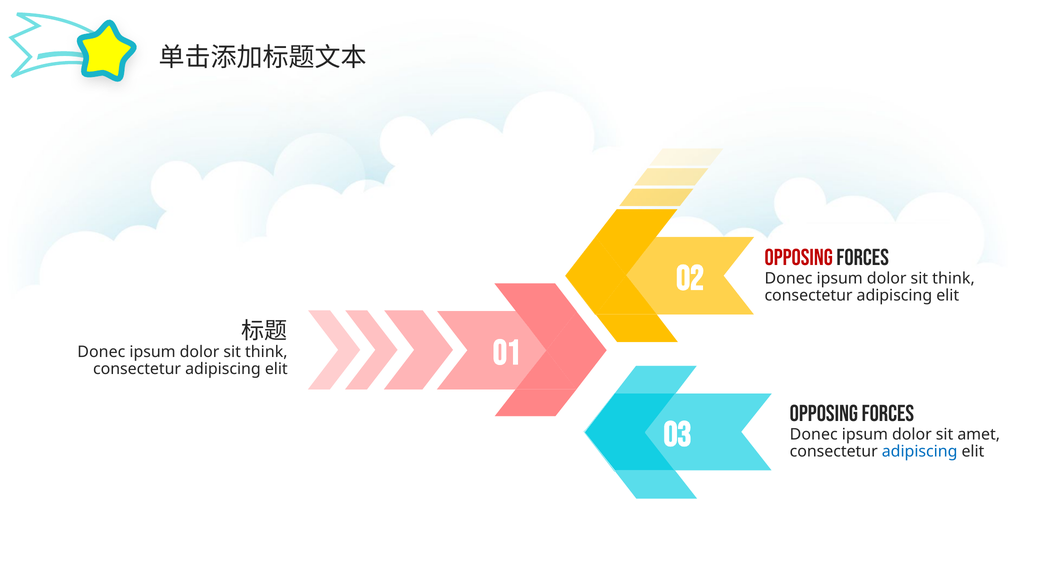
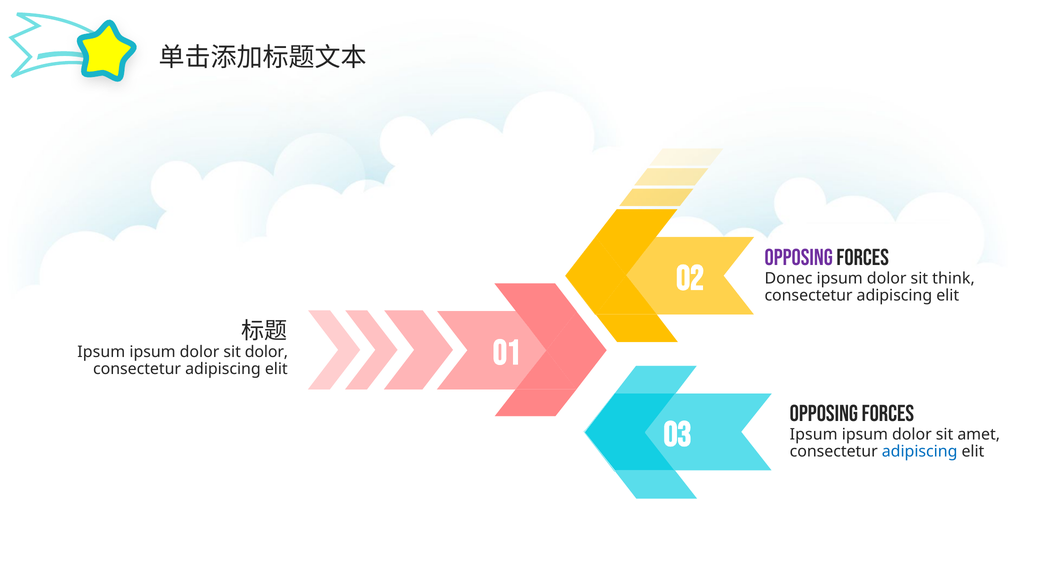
Opposing at (799, 258) colour: red -> purple
Donec at (101, 352): Donec -> Ipsum
think at (266, 352): think -> dolor
Donec at (814, 435): Donec -> Ipsum
